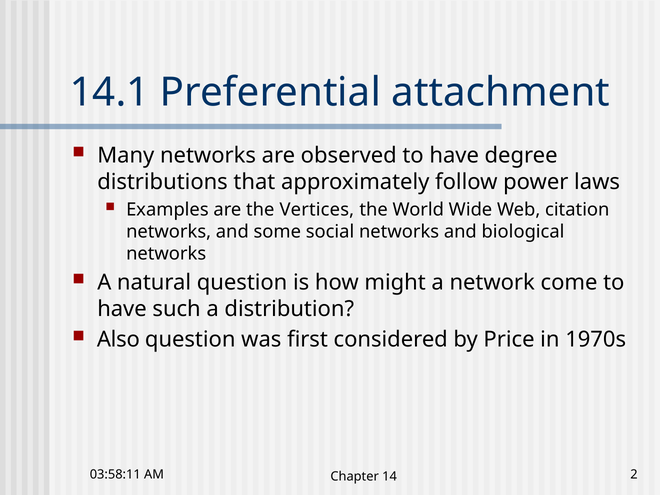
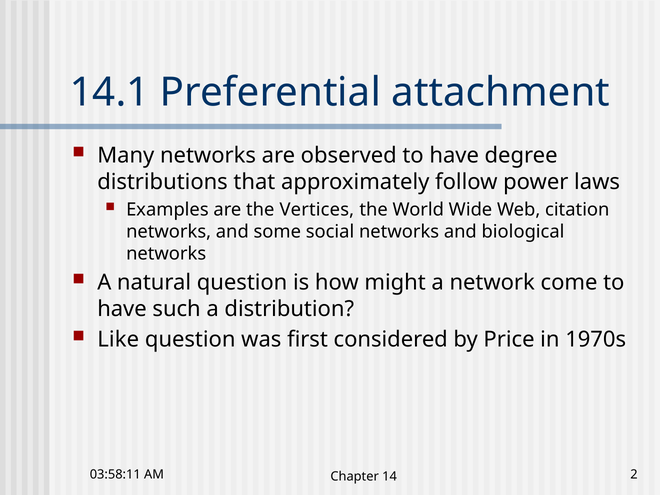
Also: Also -> Like
